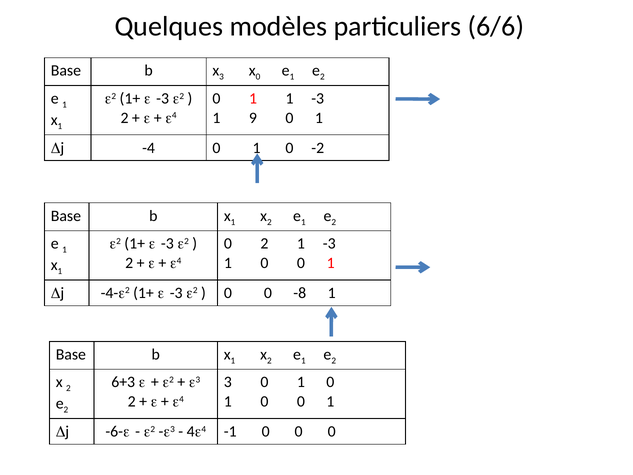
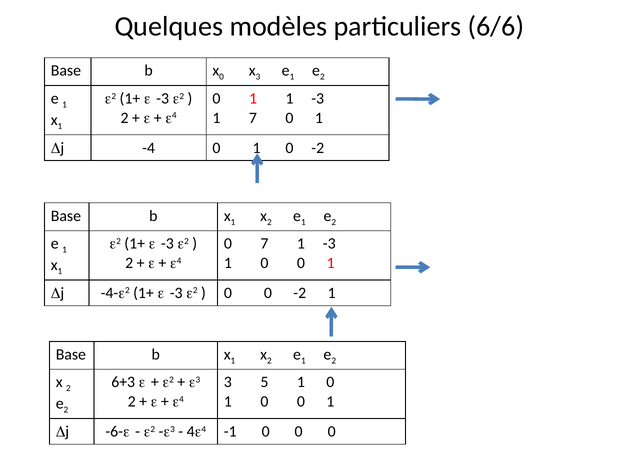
x 3: 3 -> 0
x 0: 0 -> 3
1 9: 9 -> 7
0 2: 2 -> 7
0 0 -8: -8 -> -2
3 0: 0 -> 5
